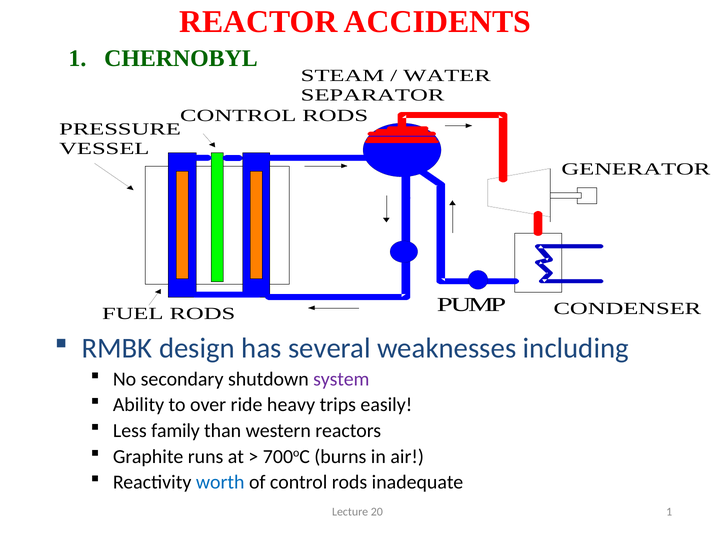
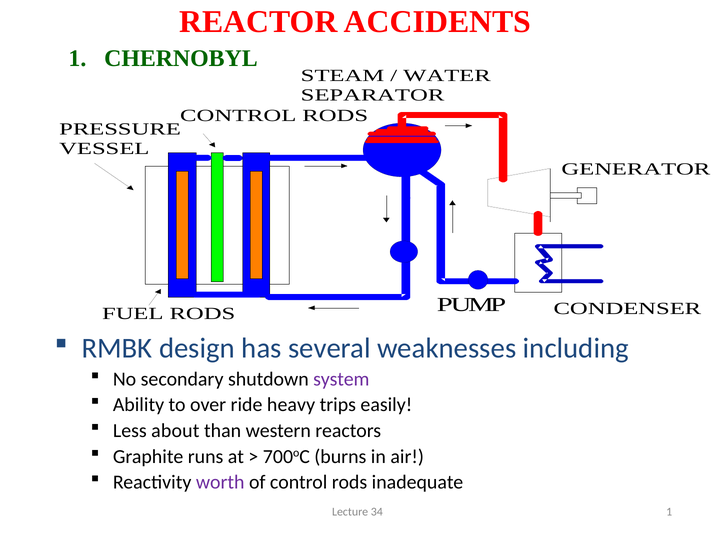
family: family -> about
worth colour: blue -> purple
20: 20 -> 34
